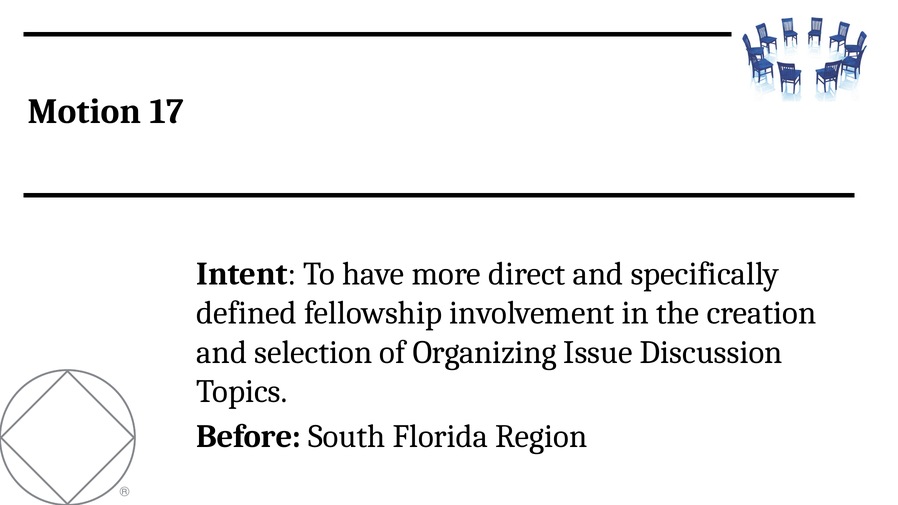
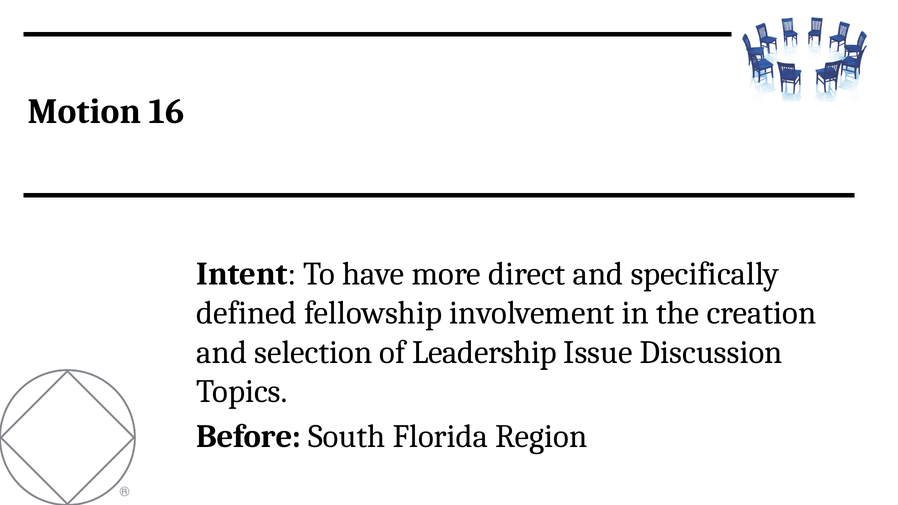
17: 17 -> 16
Organizing: Organizing -> Leadership
